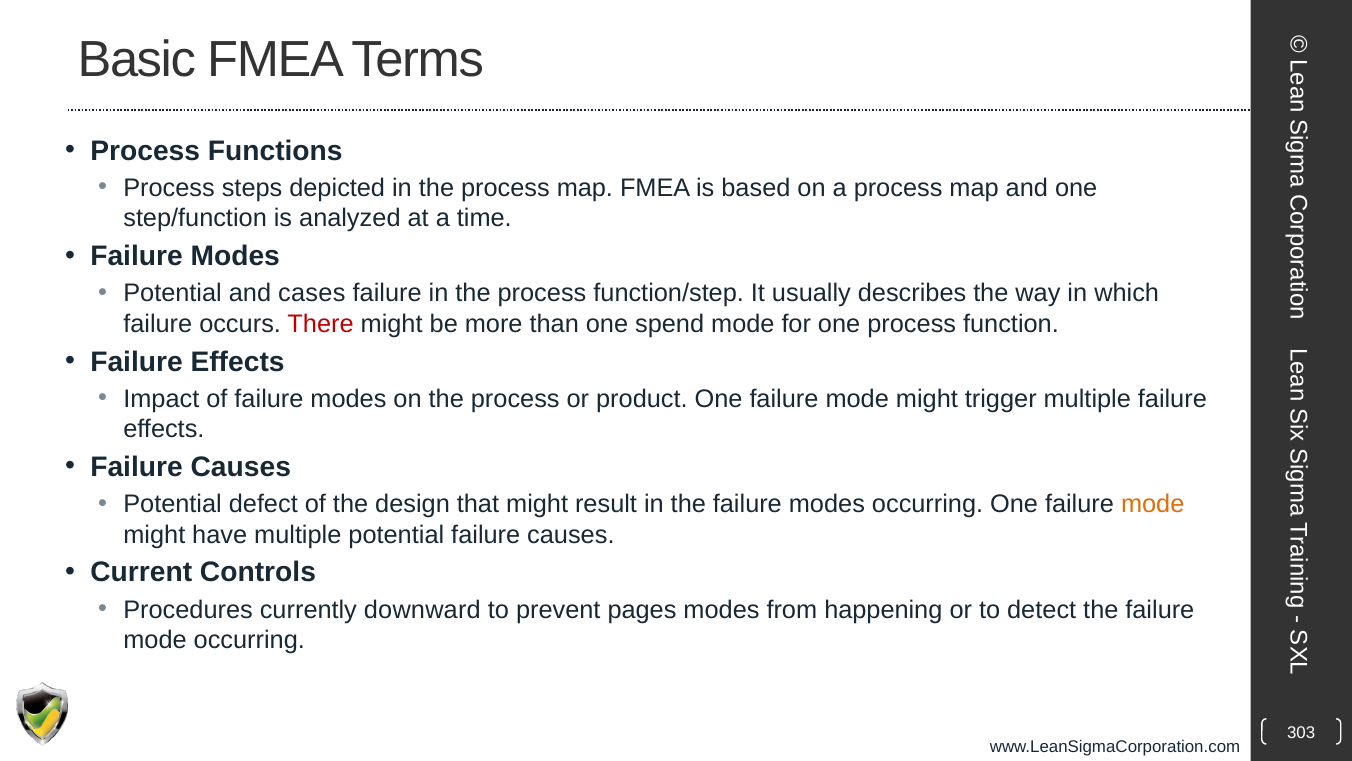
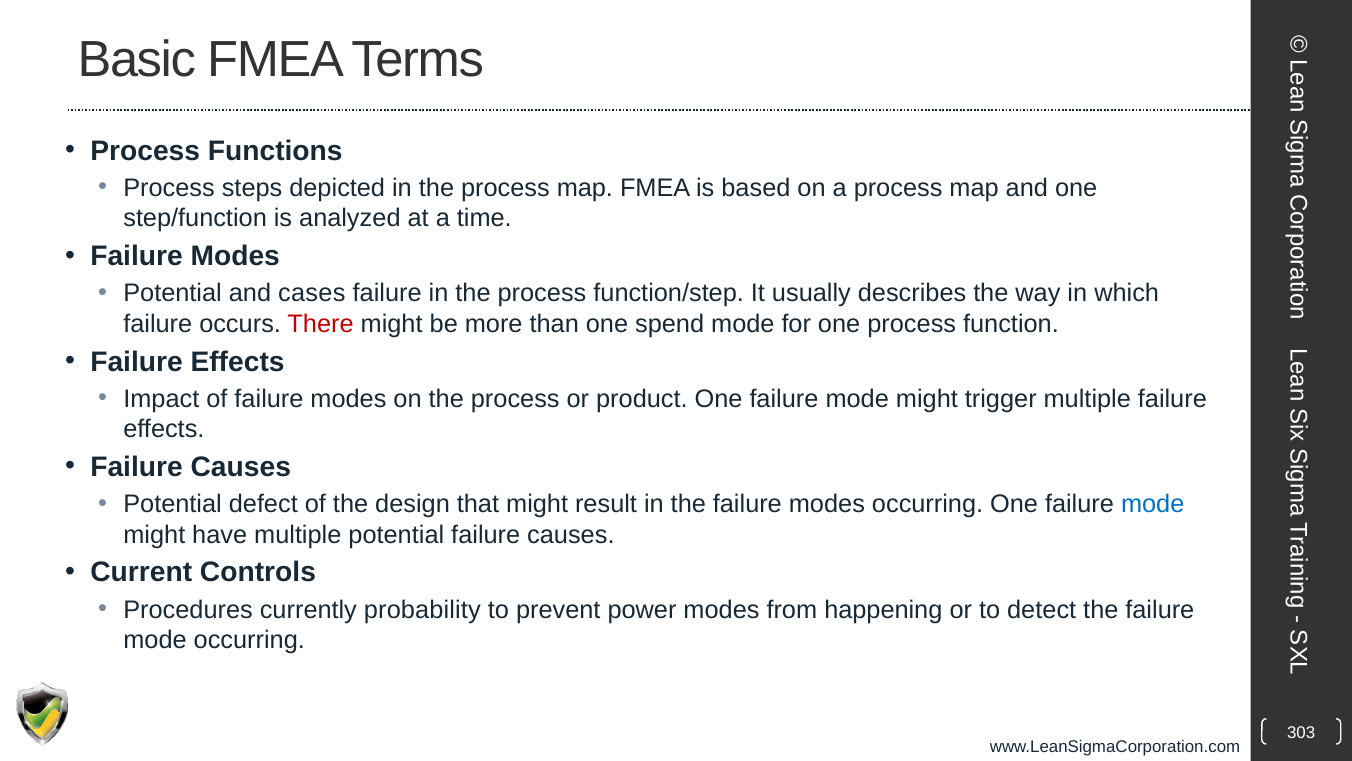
mode at (1153, 504) colour: orange -> blue
downward: downward -> probability
pages: pages -> power
